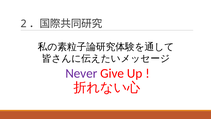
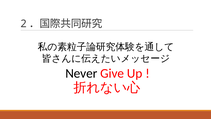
Never colour: purple -> black
